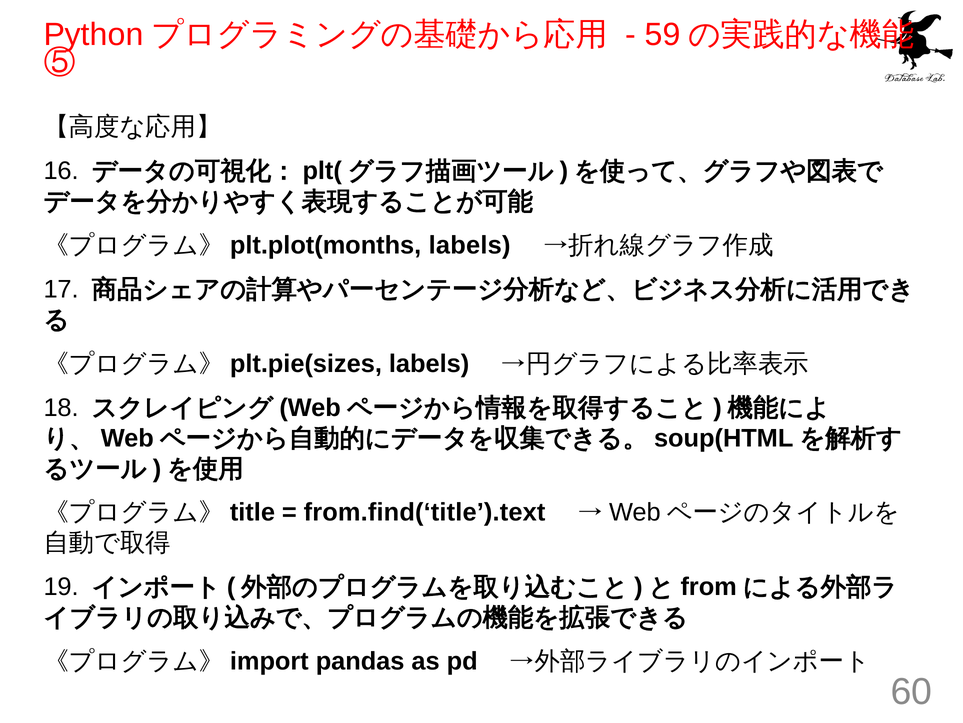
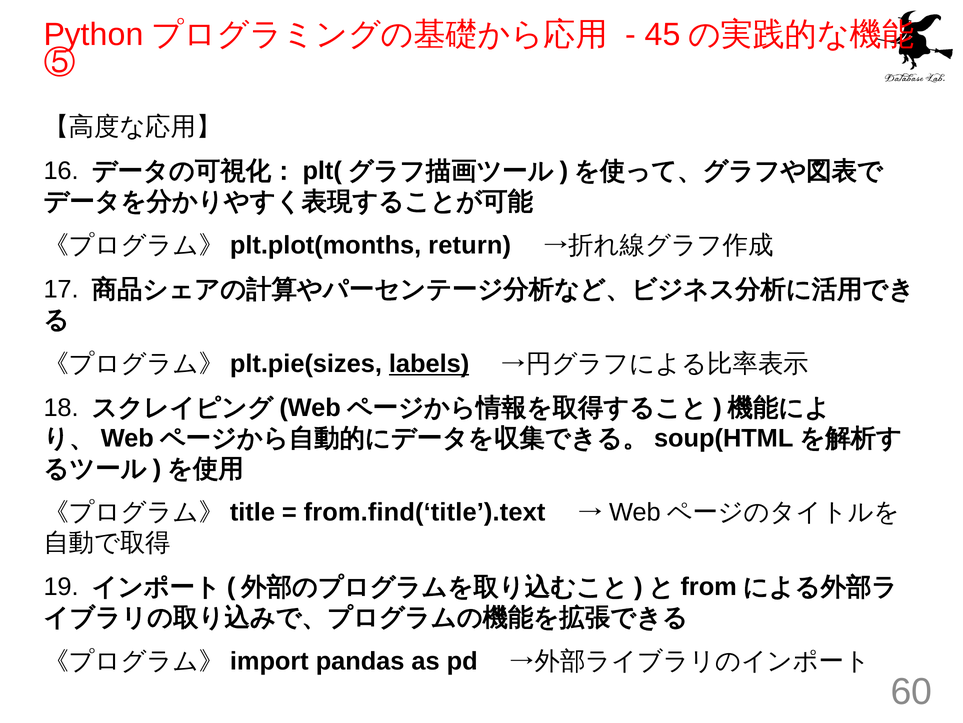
59: 59 -> 45
labels at (470, 245): labels -> return
labels at (429, 363) underline: none -> present
